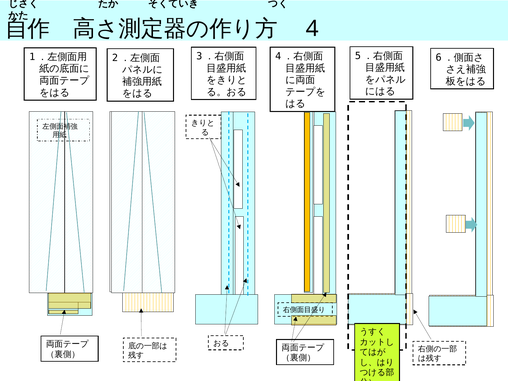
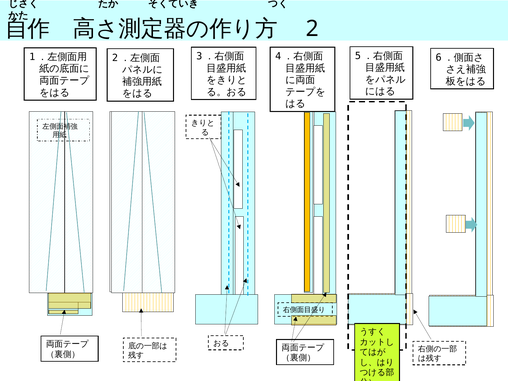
4: 4 -> 2
